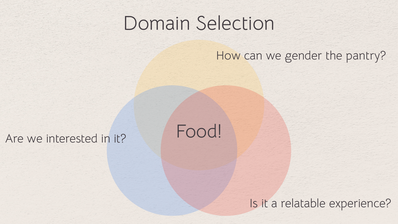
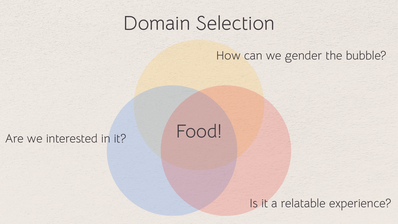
pantry: pantry -> bubble
